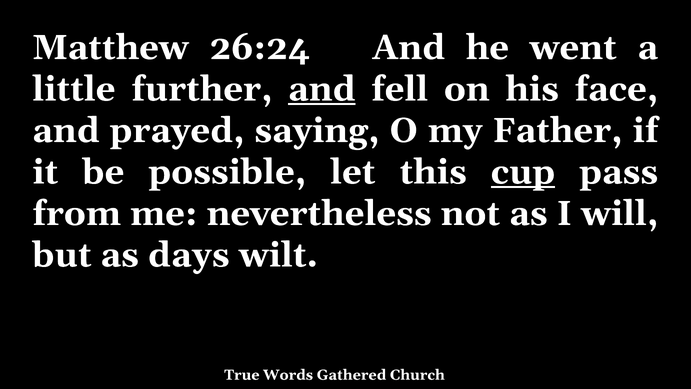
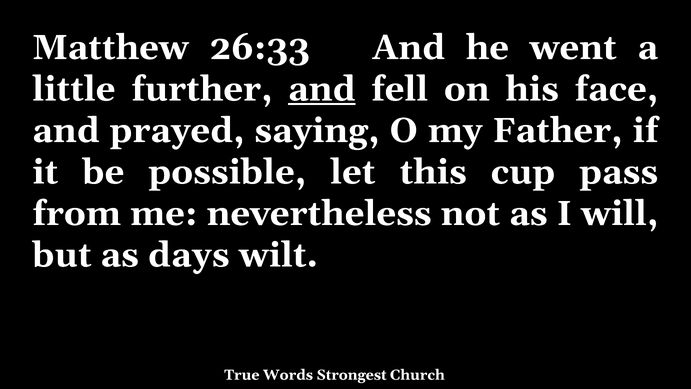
26:24: 26:24 -> 26:33
cup underline: present -> none
Gathered: Gathered -> Strongest
